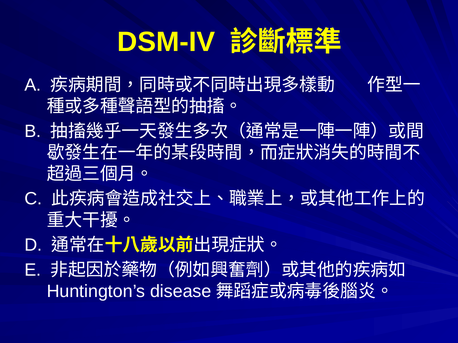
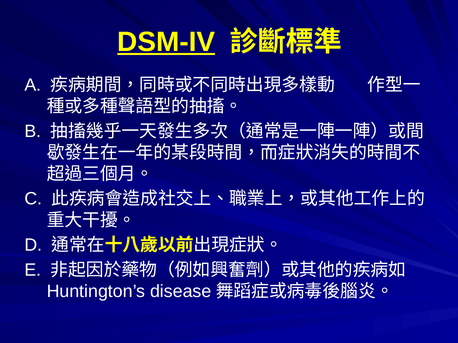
DSM-IV underline: none -> present
